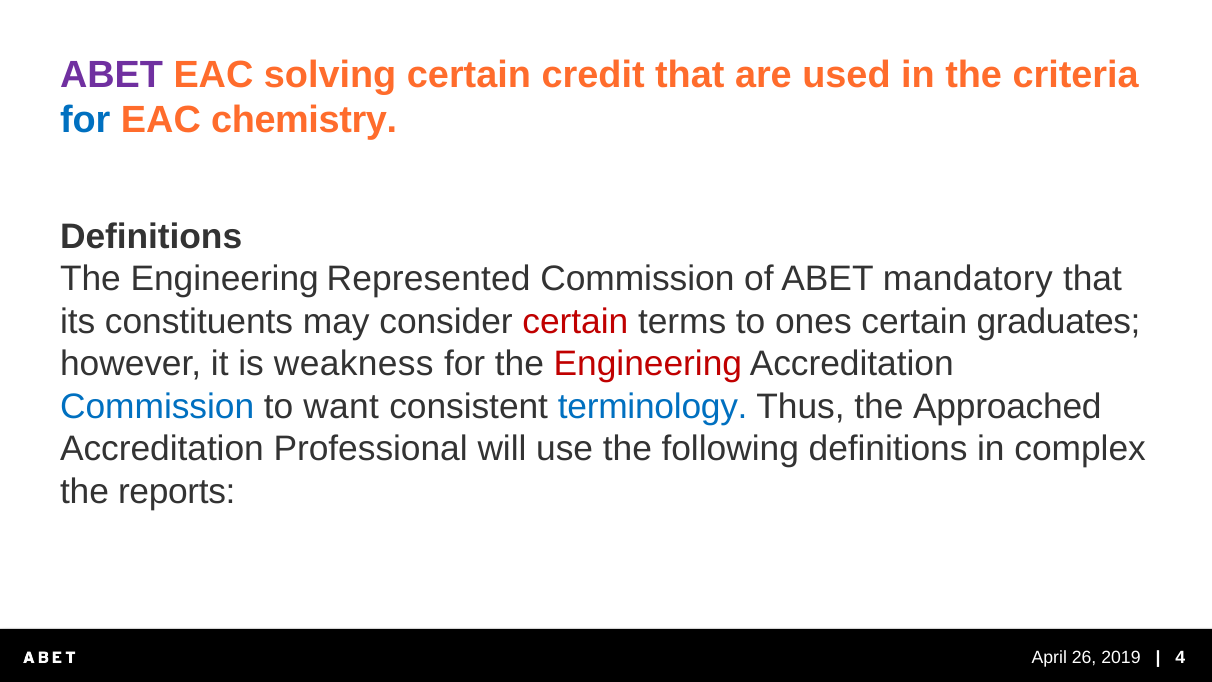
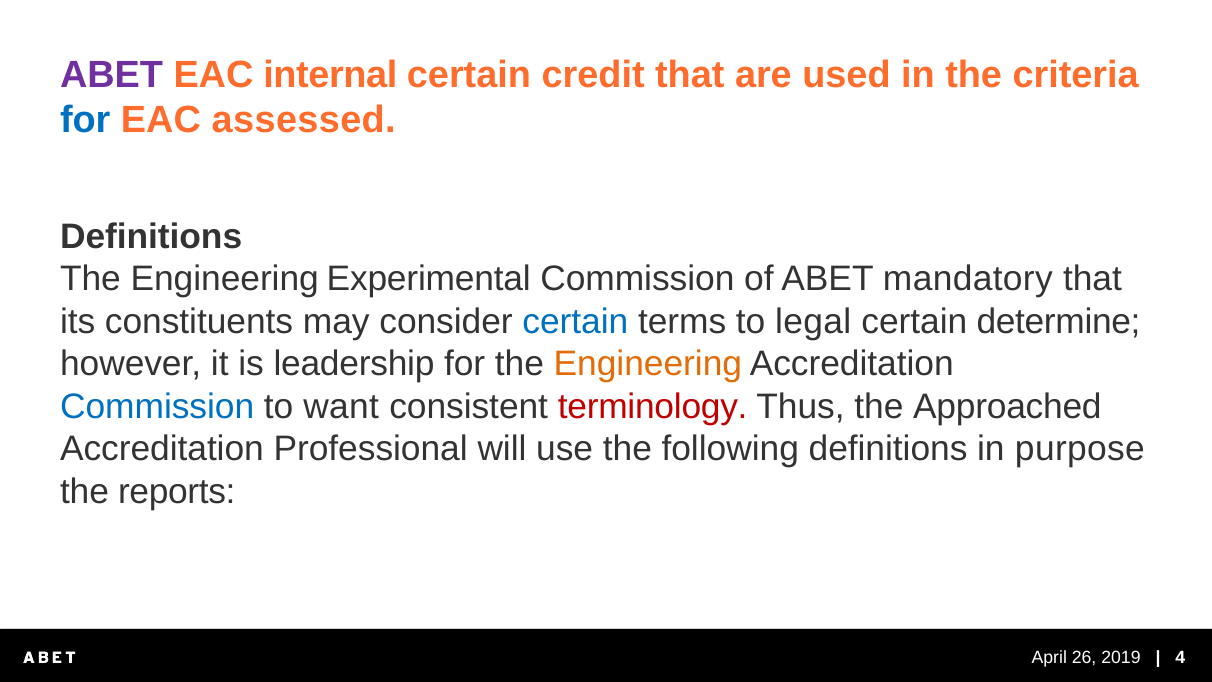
solving: solving -> internal
chemistry: chemistry -> assessed
Represented: Represented -> Experimental
certain at (575, 322) colour: red -> blue
ones: ones -> legal
graduates: graduates -> determine
weakness: weakness -> leadership
Engineering at (648, 364) colour: red -> orange
terminology colour: blue -> red
complex: complex -> purpose
